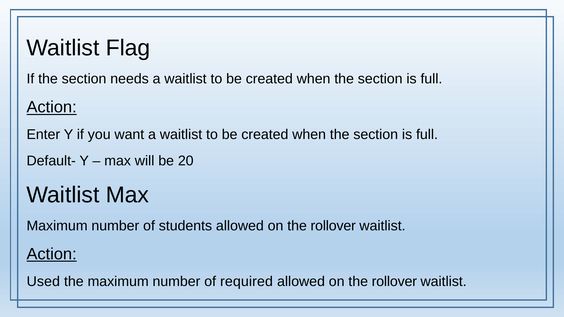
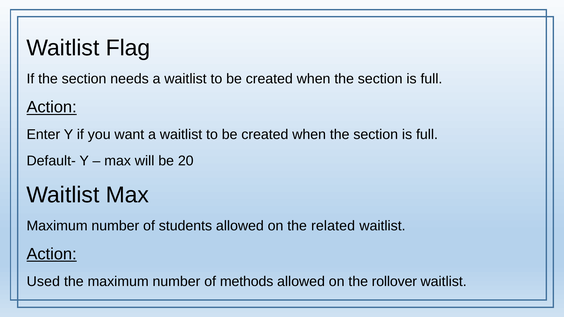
rollover at (333, 226): rollover -> related
required: required -> methods
